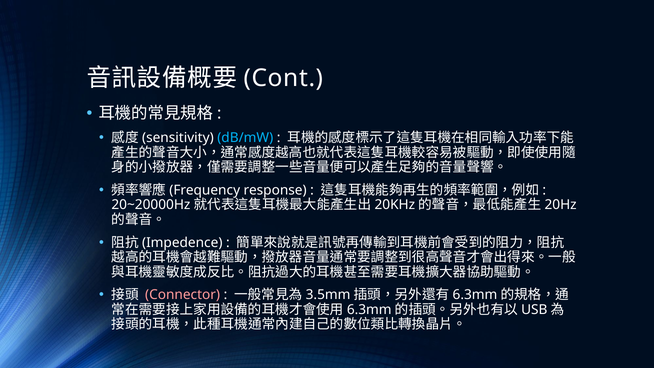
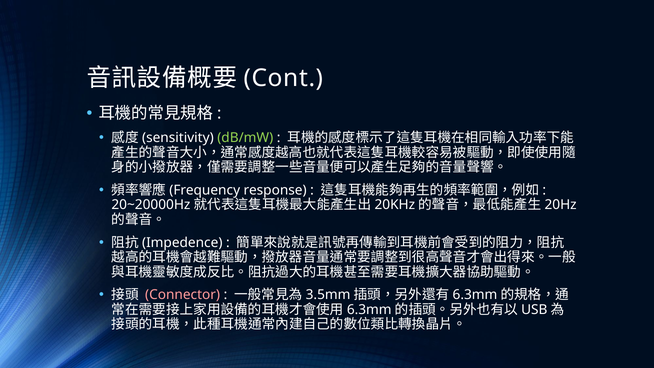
dB/mW colour: light blue -> light green
